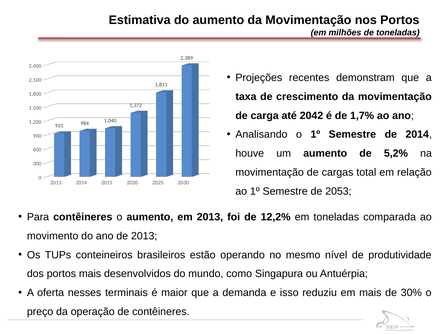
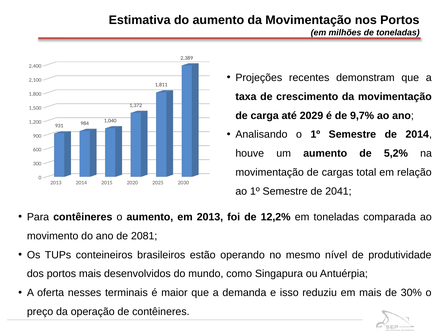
2042: 2042 -> 2029
1,7%: 1,7% -> 9,7%
2053: 2053 -> 2041
de 2013: 2013 -> 2081
